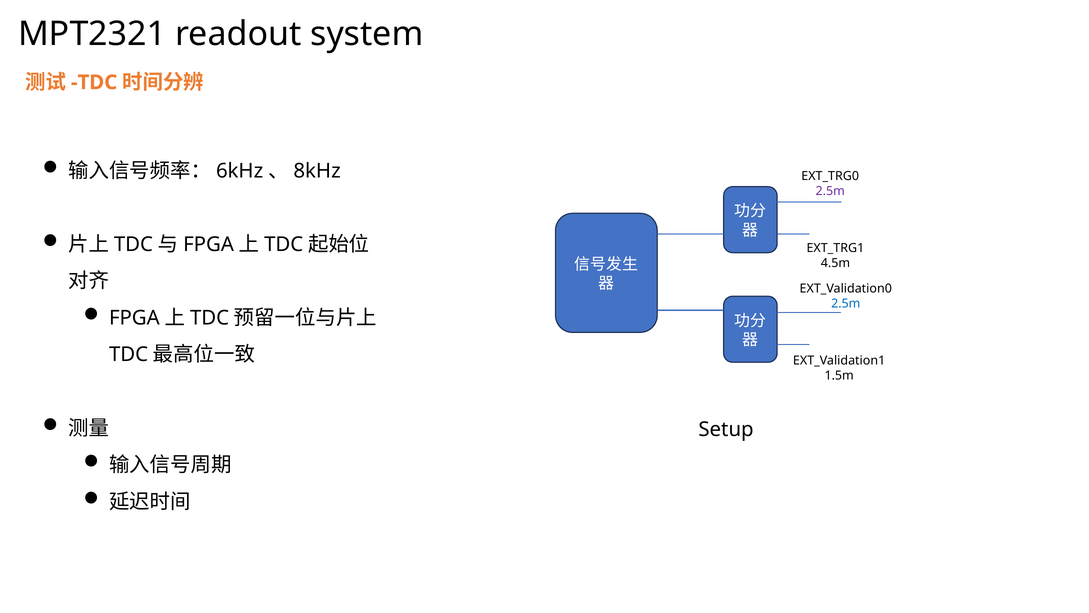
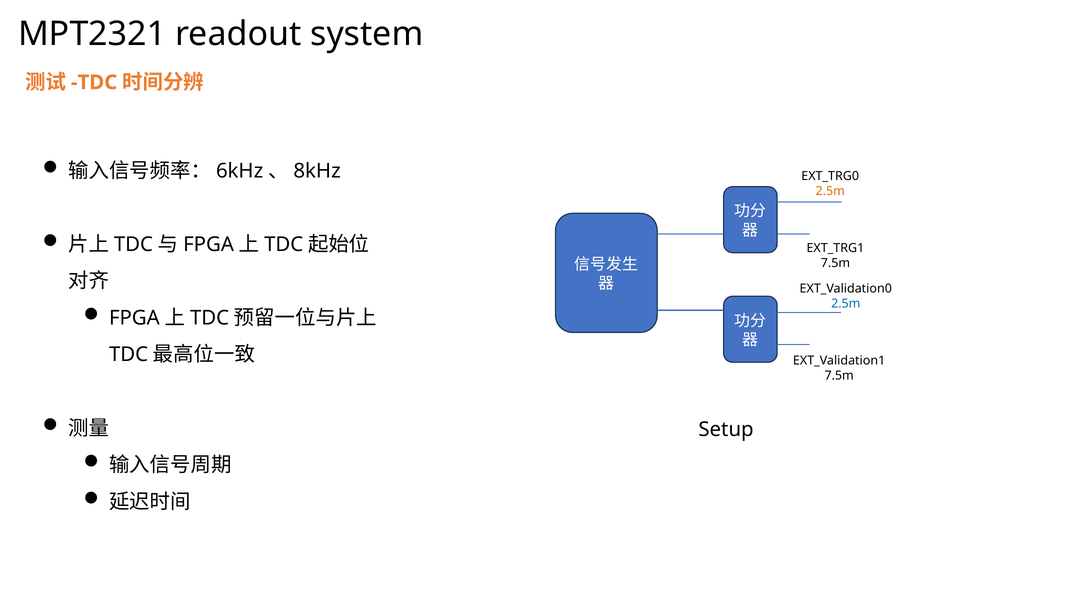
2.5m at (830, 191) colour: purple -> orange
4.5m at (835, 263): 4.5m -> 7.5m
1.5m at (839, 376): 1.5m -> 7.5m
